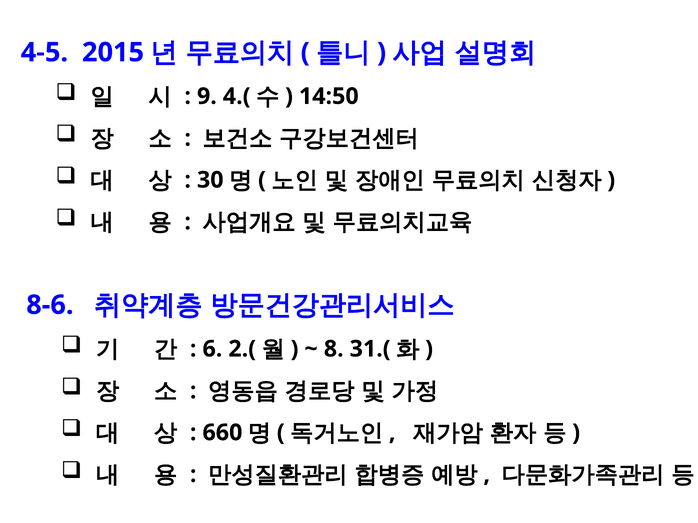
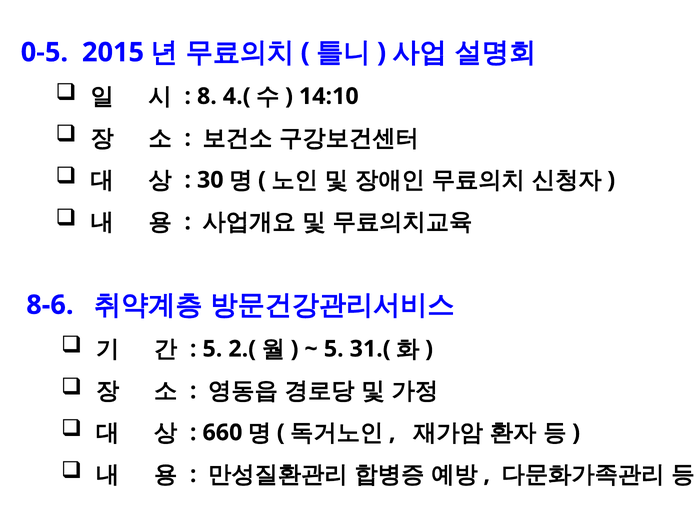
4-5: 4-5 -> 0-5
9: 9 -> 8
14:50: 14:50 -> 14:10
6 at (212, 349): 6 -> 5
8 at (334, 349): 8 -> 5
